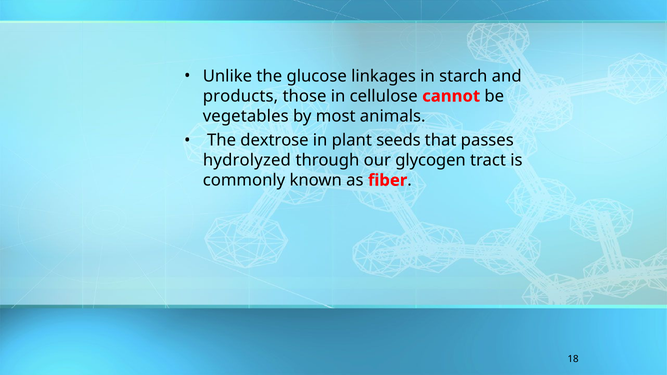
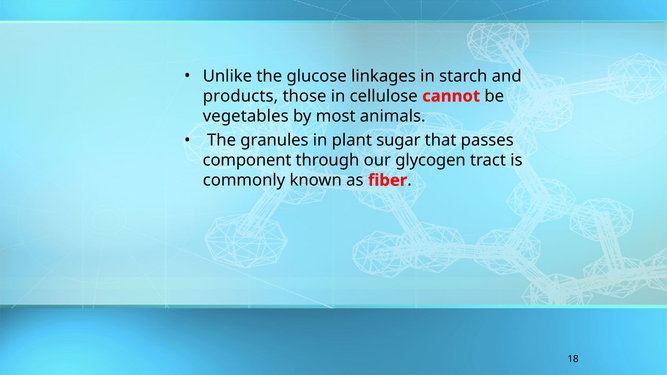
dextrose: dextrose -> granules
seeds: seeds -> sugar
hydrolyzed: hydrolyzed -> component
